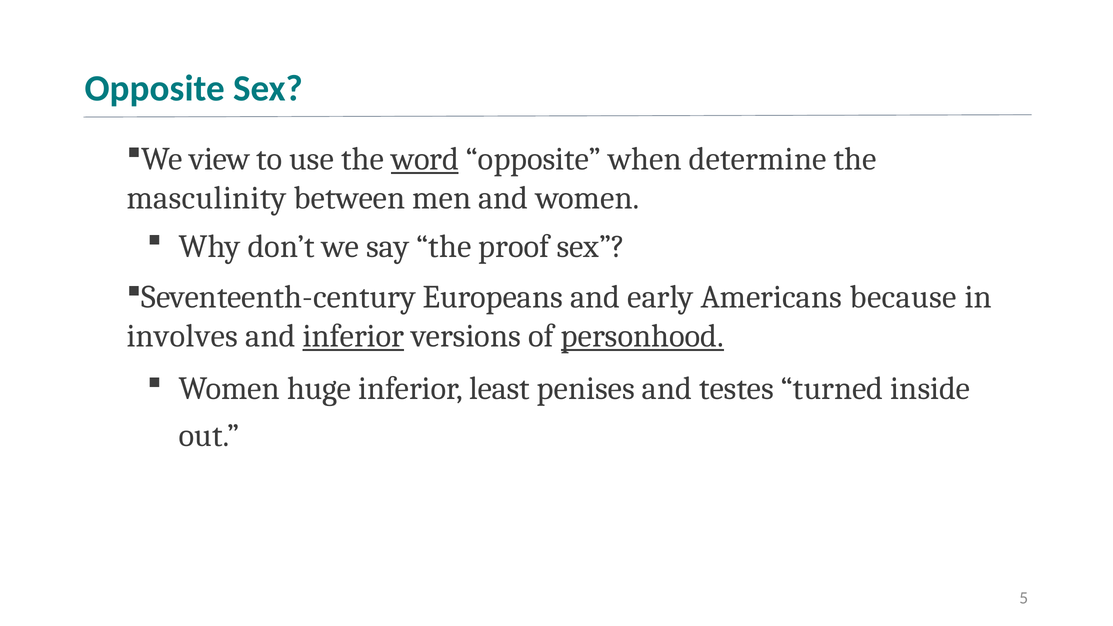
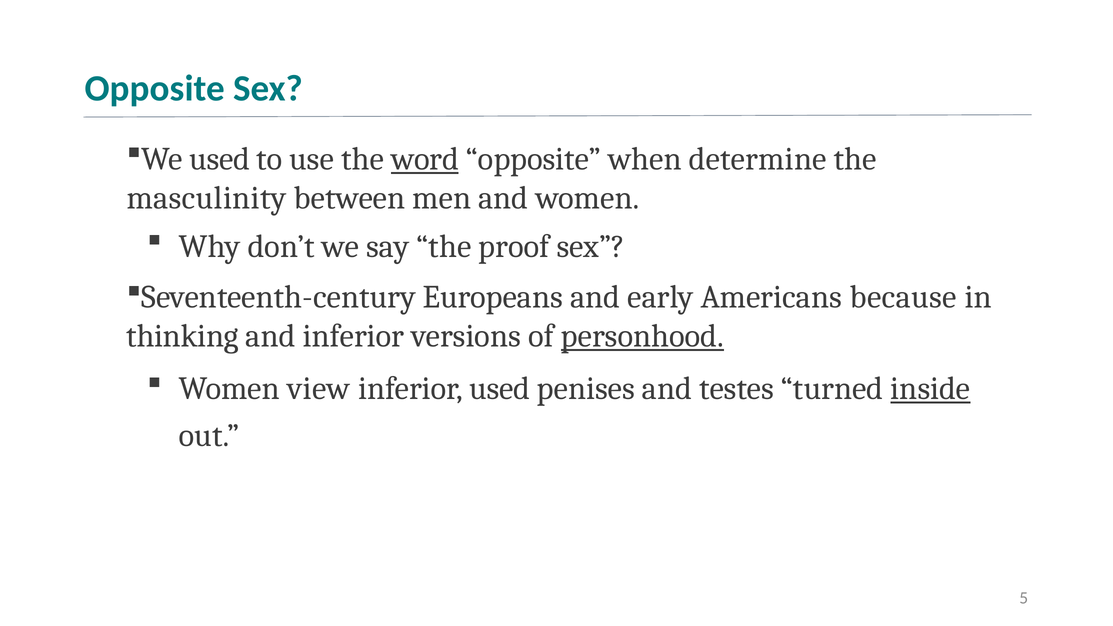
We view: view -> used
involves: involves -> thinking
inferior at (353, 336) underline: present -> none
huge: huge -> view
inferior least: least -> used
inside underline: none -> present
